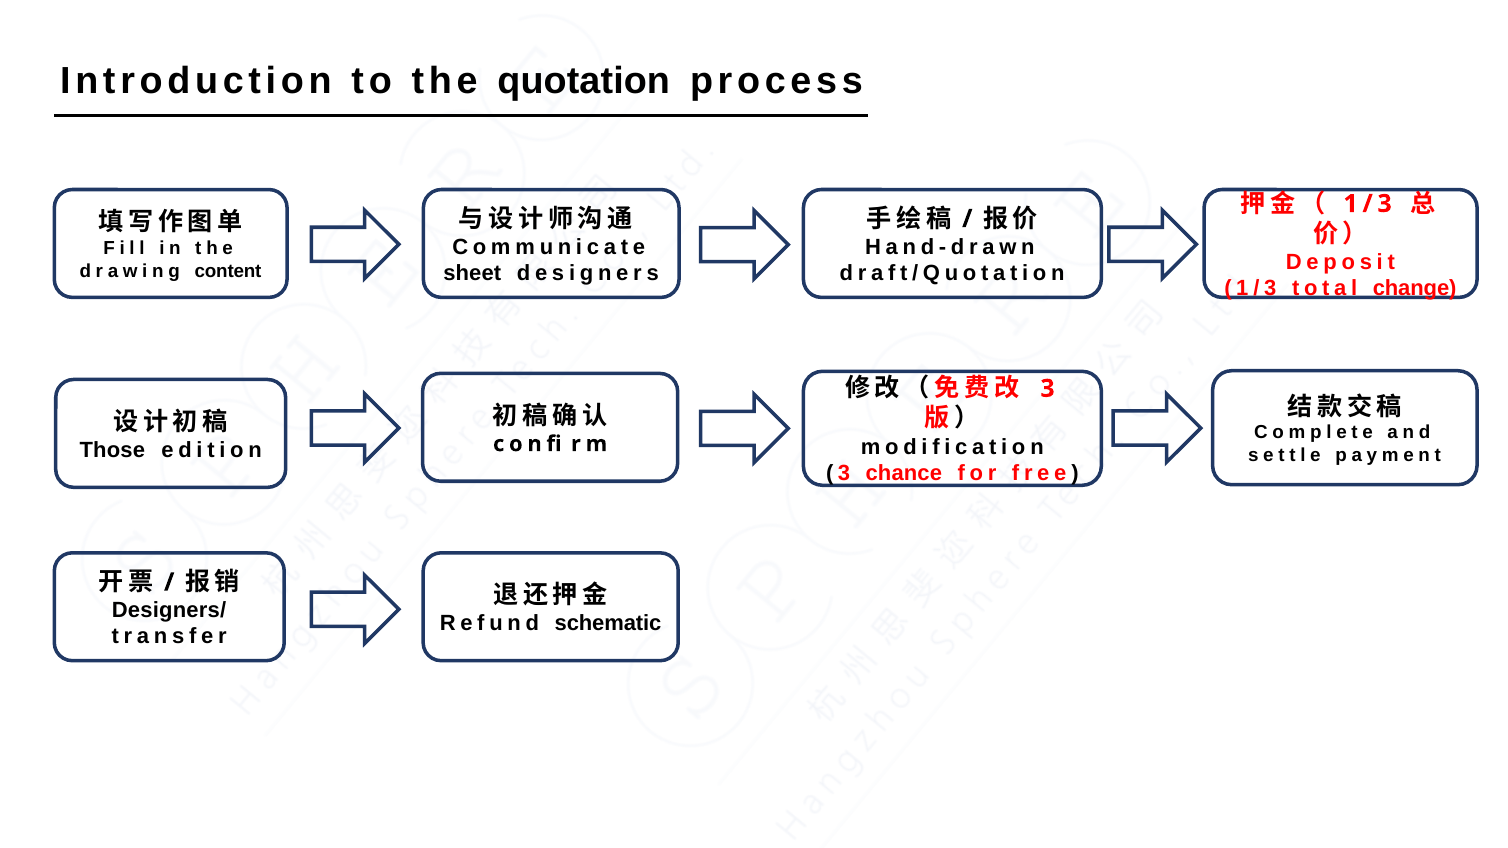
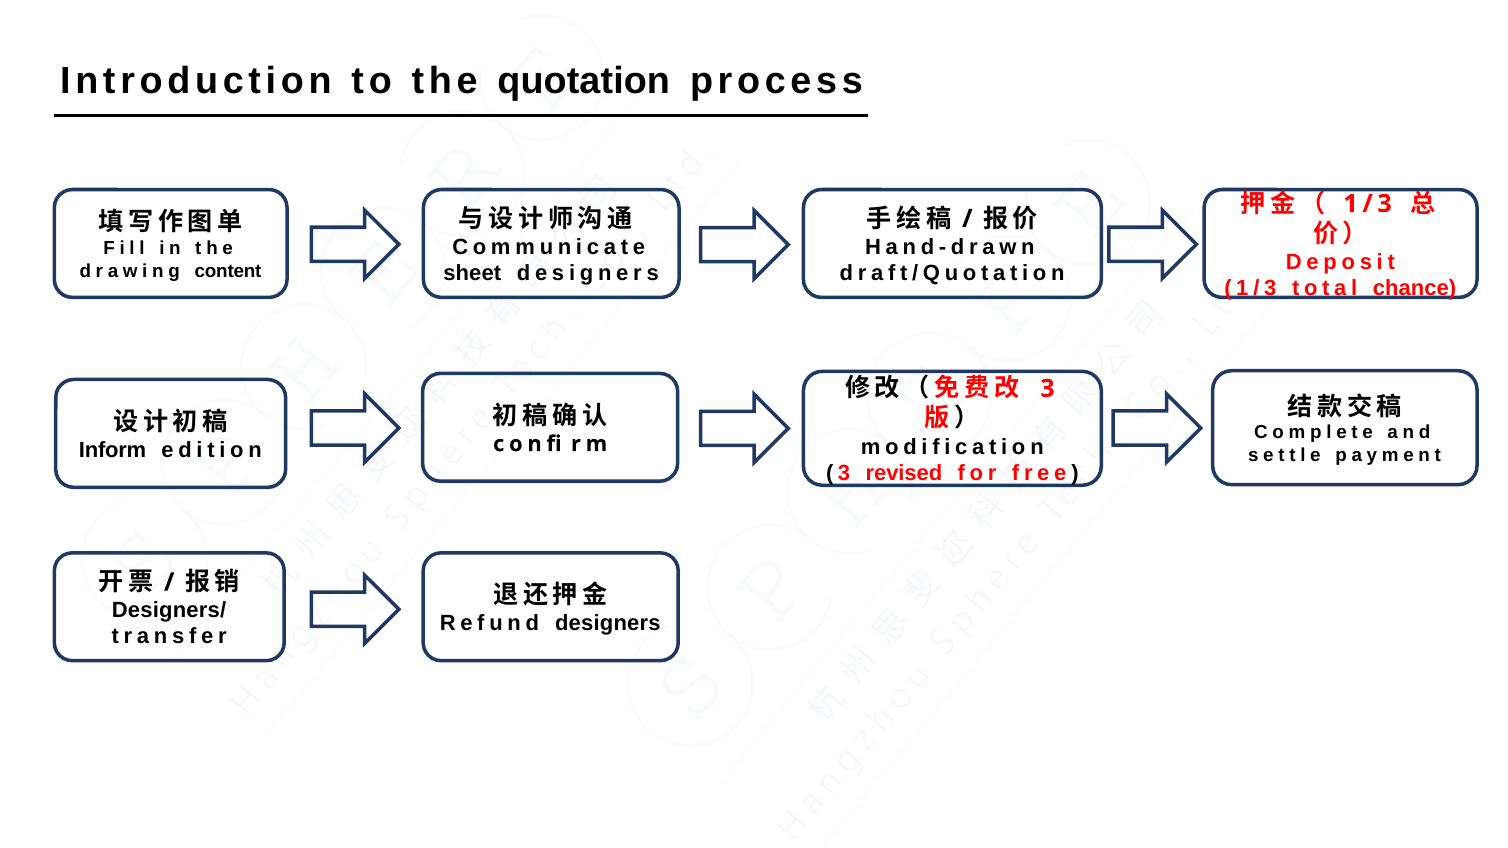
change: change -> chance
Those: Those -> Inform
chance: chance -> revised
Refund schematic: schematic -> designers
